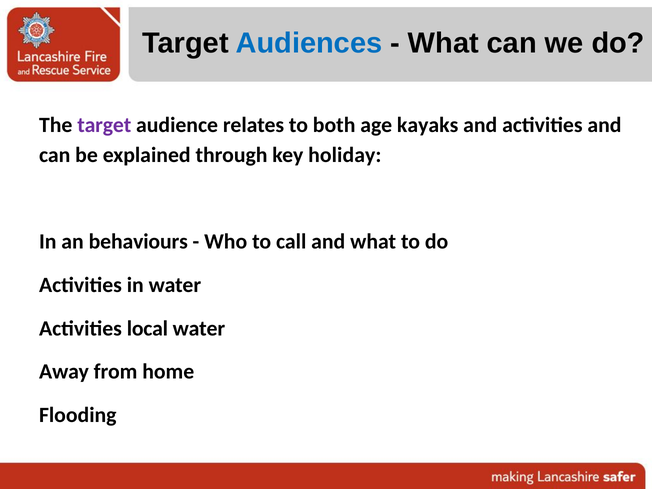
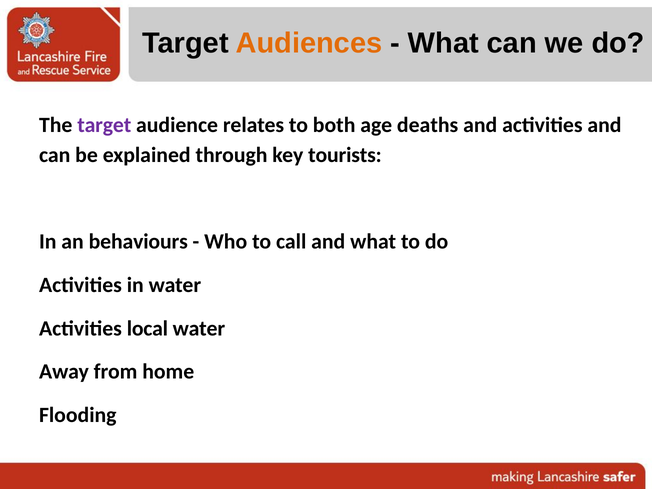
Audiences colour: blue -> orange
kayaks: kayaks -> deaths
holiday: holiday -> tourists
